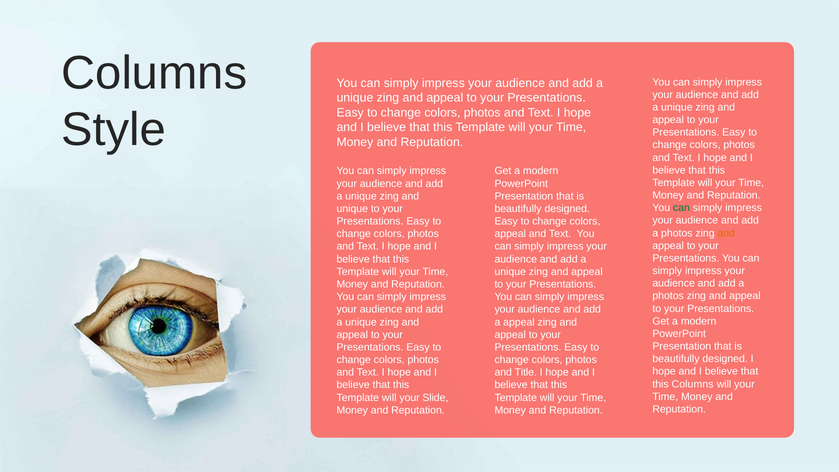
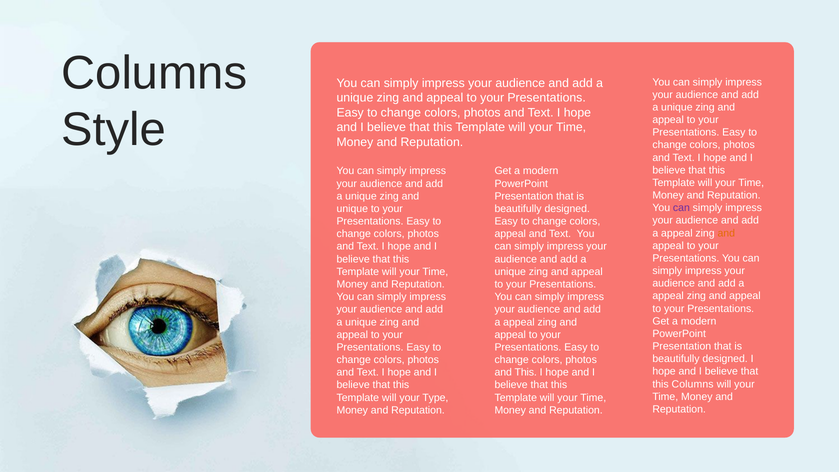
can at (681, 208) colour: green -> purple
photos at (677, 233): photos -> appeal
photos at (668, 296): photos -> appeal
and Title: Title -> This
Slide: Slide -> Type
